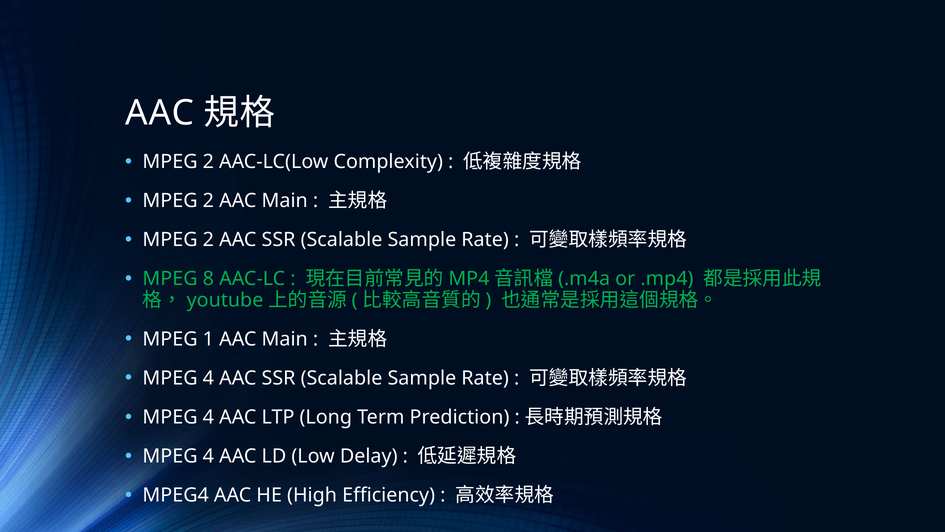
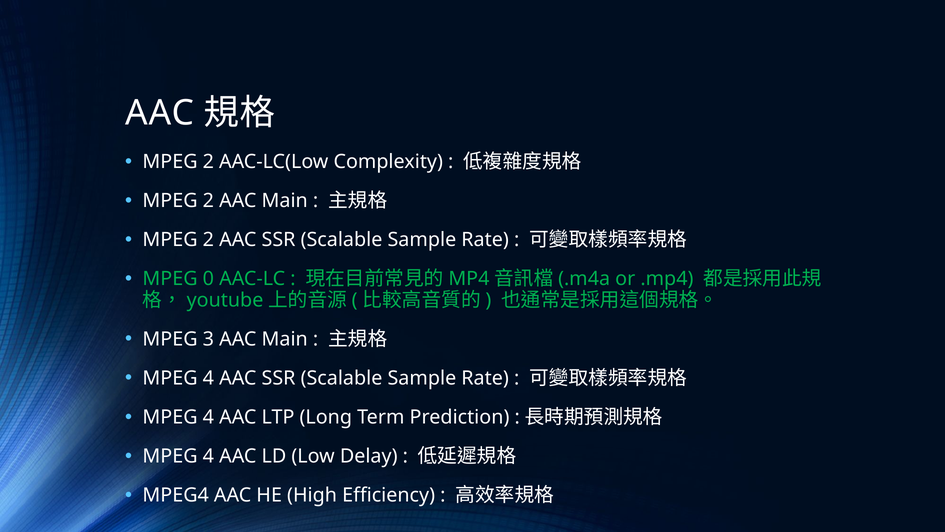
8: 8 -> 0
1: 1 -> 3
